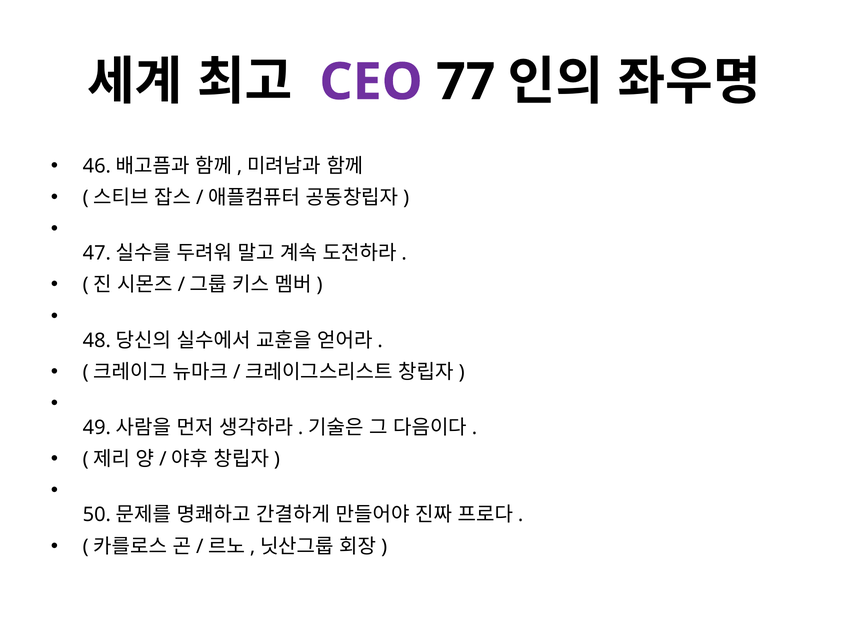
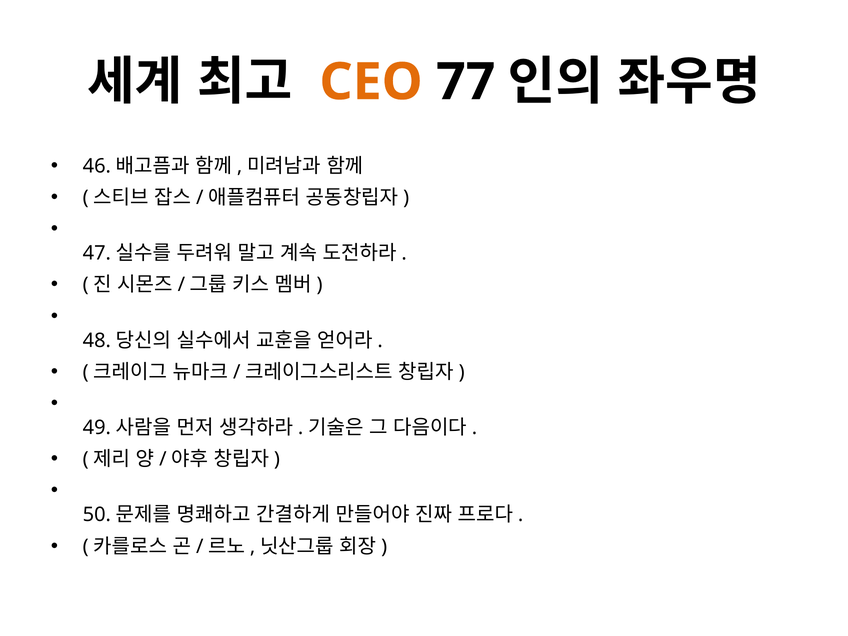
CEO colour: purple -> orange
